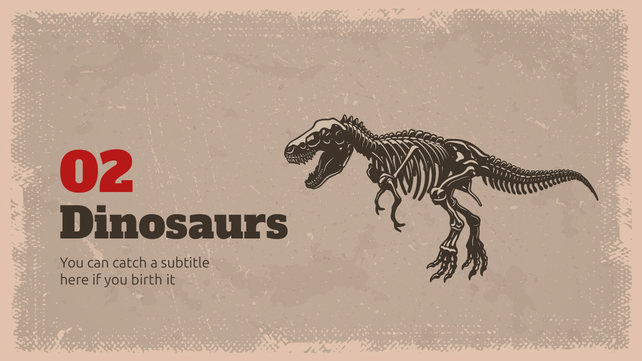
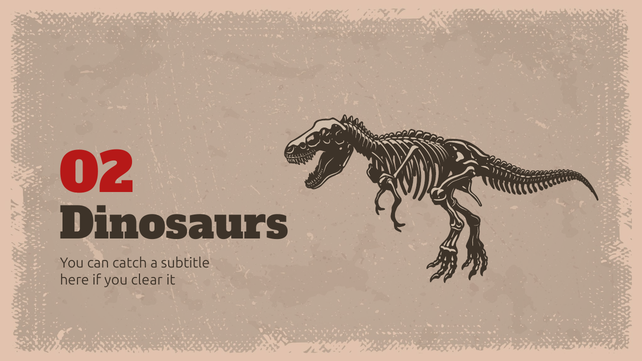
birth: birth -> clear
